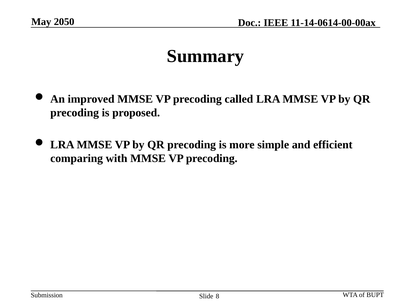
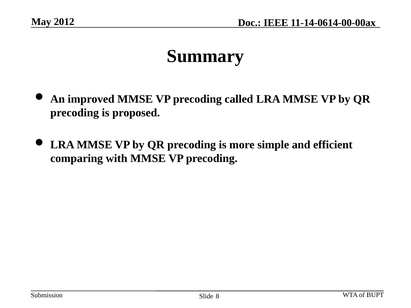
2050: 2050 -> 2012
